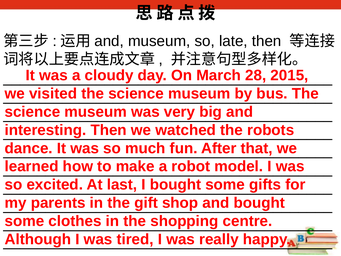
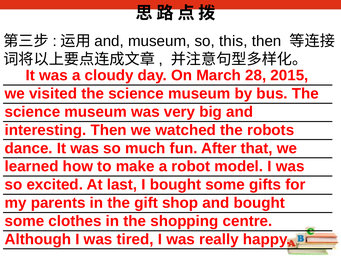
late: late -> this
